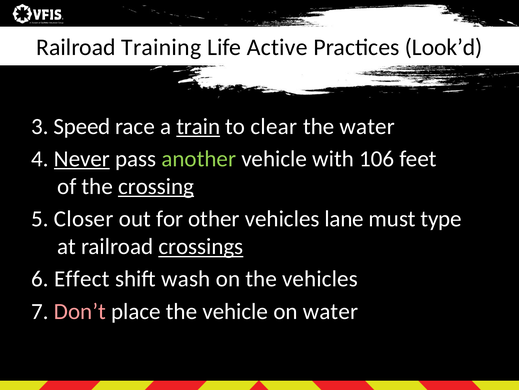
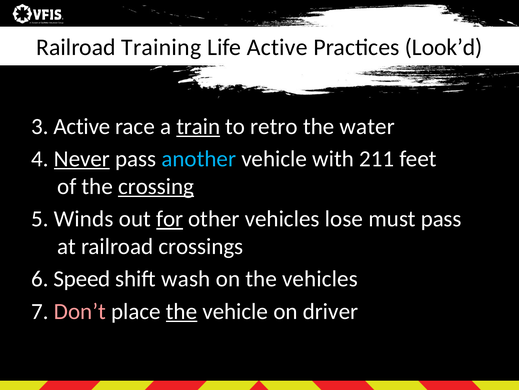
3 Speed: Speed -> Active
clear: clear -> retro
another colour: light green -> light blue
106: 106 -> 211
Closer: Closer -> Winds
for underline: none -> present
lane: lane -> lose
must type: type -> pass
crossings underline: present -> none
Effect: Effect -> Speed
the at (182, 311) underline: none -> present
on water: water -> driver
